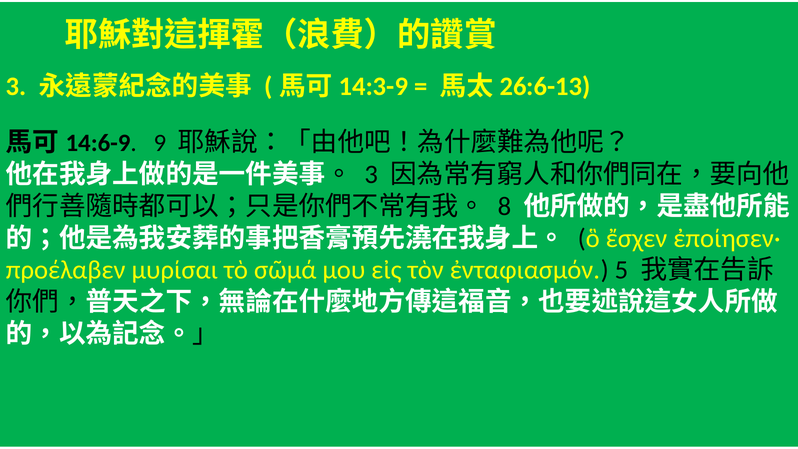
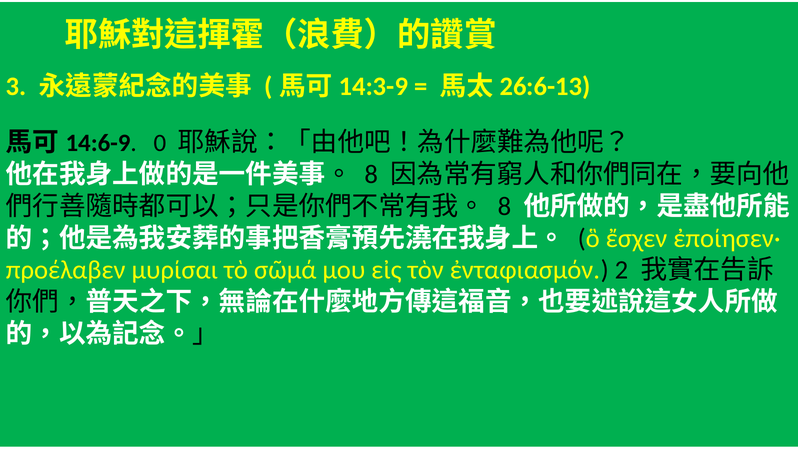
9: 9 -> 0
3 at (371, 174): 3 -> 8
5: 5 -> 2
